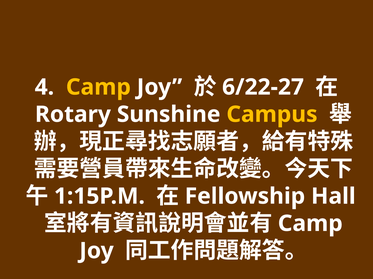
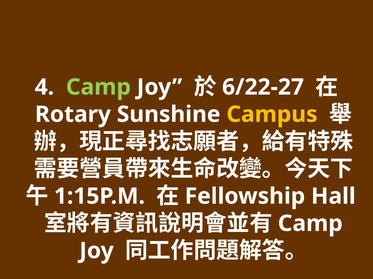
Camp at (98, 87) colour: yellow -> light green
